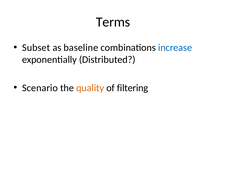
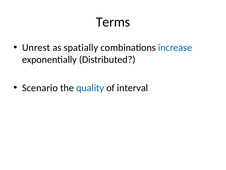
Subset: Subset -> Unrest
baseline: baseline -> spatially
quality colour: orange -> blue
filtering: filtering -> interval
